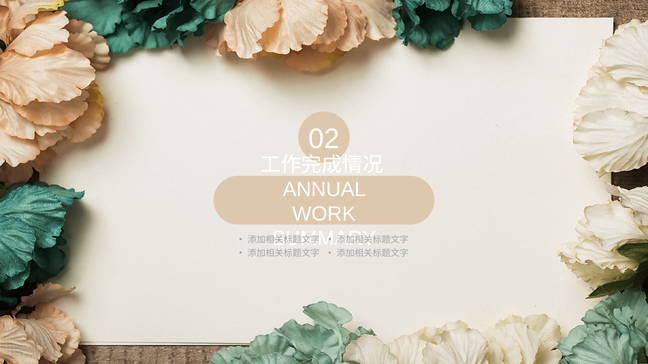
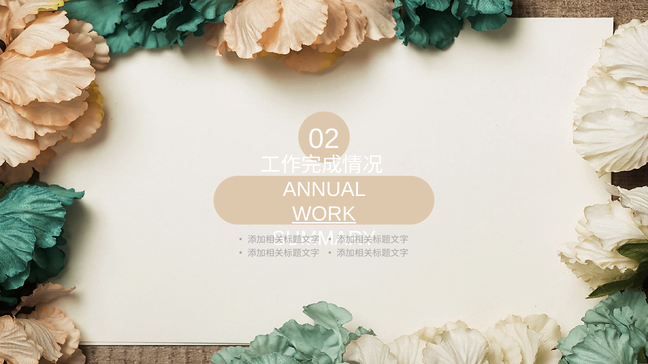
WORK underline: none -> present
